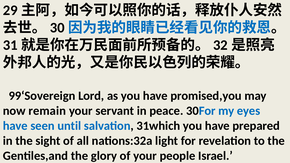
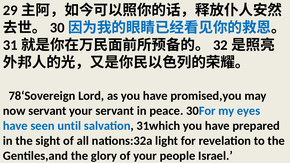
99‘Sovereign: 99‘Sovereign -> 78‘Sovereign
now remain: remain -> servant
